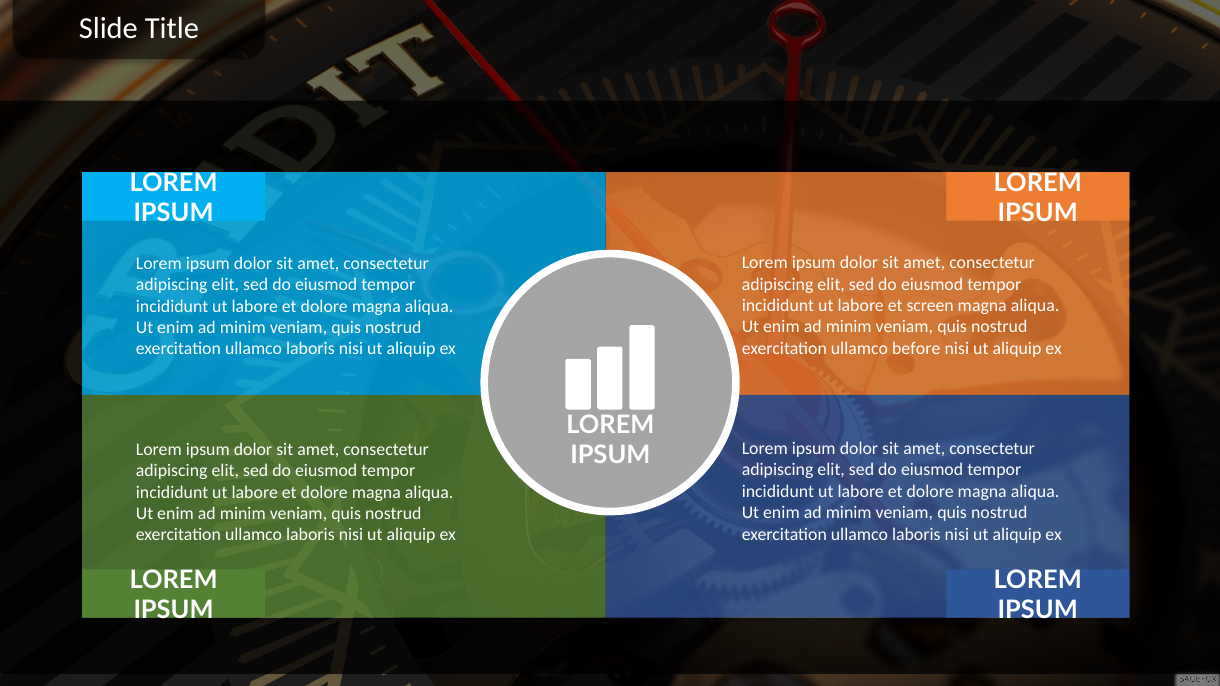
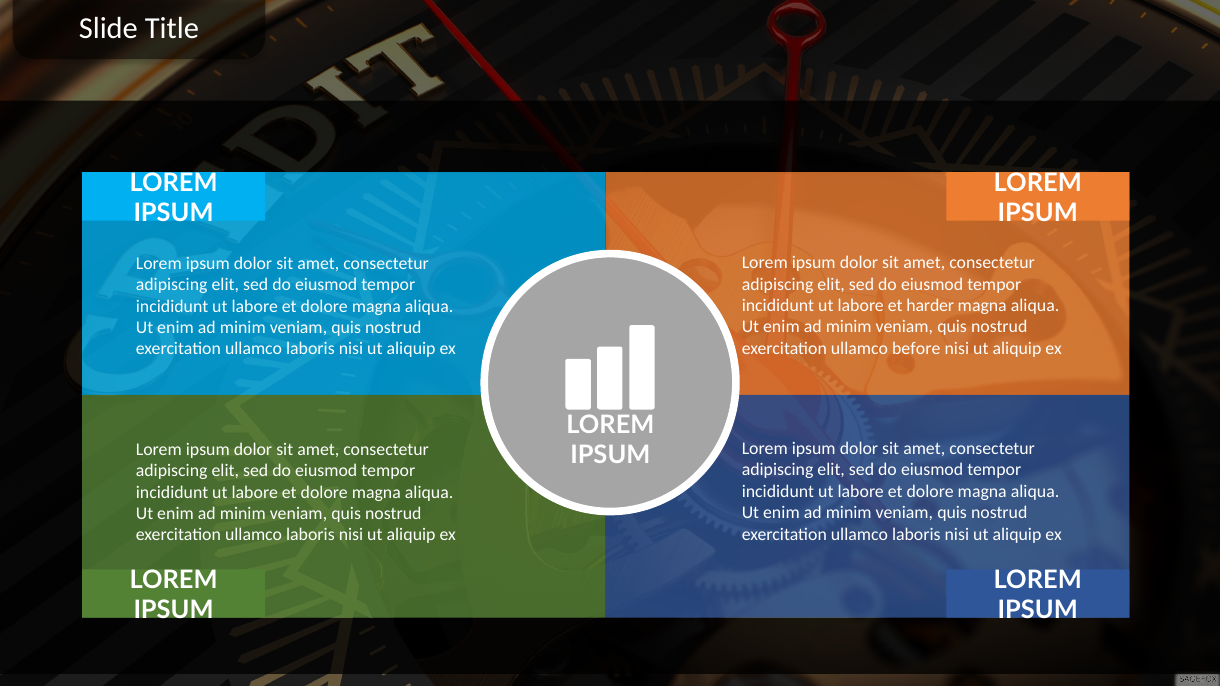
screen: screen -> harder
